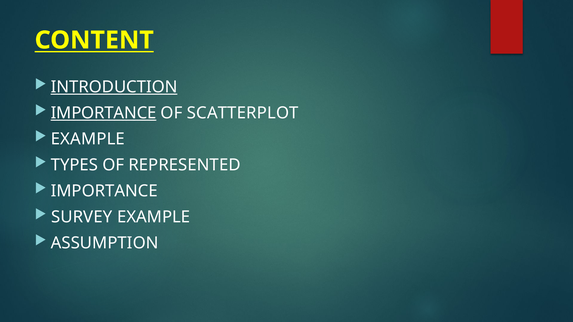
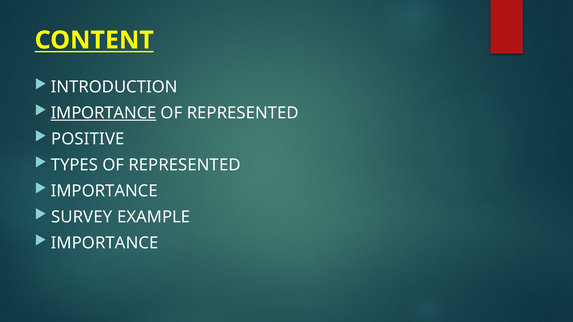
INTRODUCTION underline: present -> none
SCATTERPLOT at (243, 113): SCATTERPLOT -> REPRESENTED
EXAMPLE at (88, 139): EXAMPLE -> POSITIVE
ASSUMPTION at (105, 243): ASSUMPTION -> IMPORTANCE
